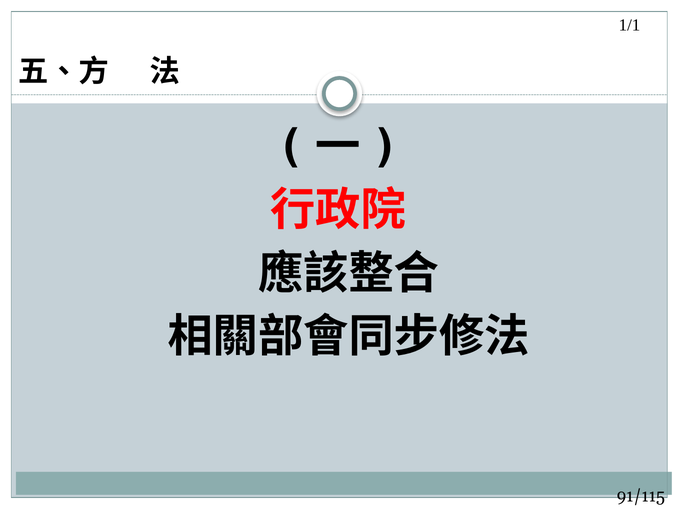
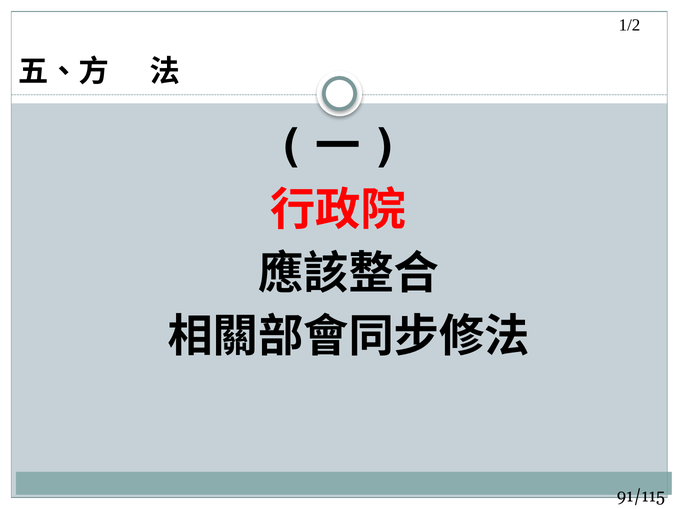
1/1: 1/1 -> 1/2
